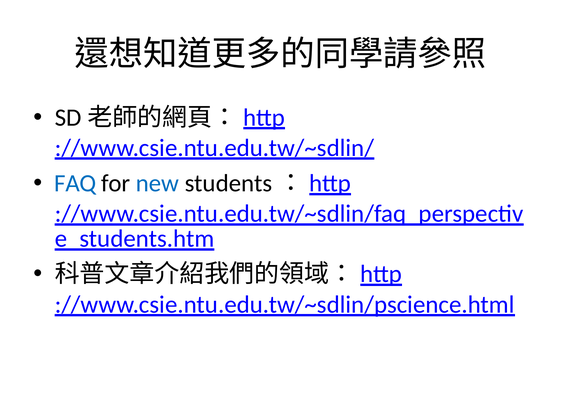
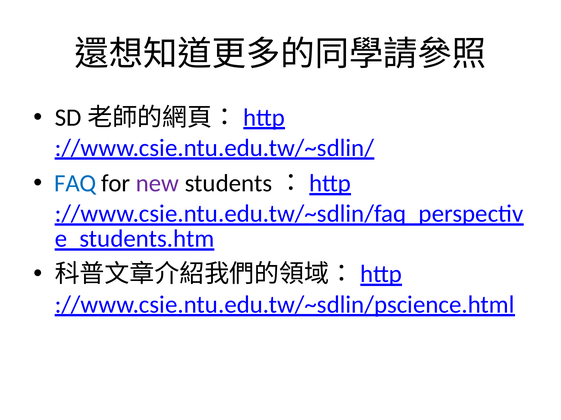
new colour: blue -> purple
